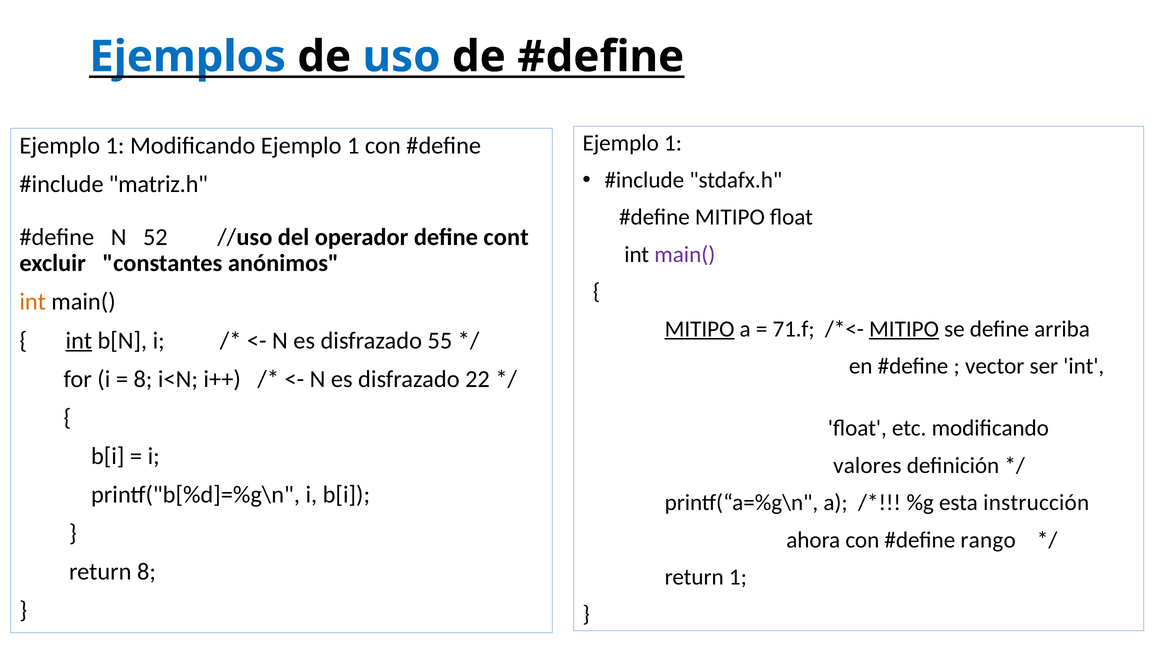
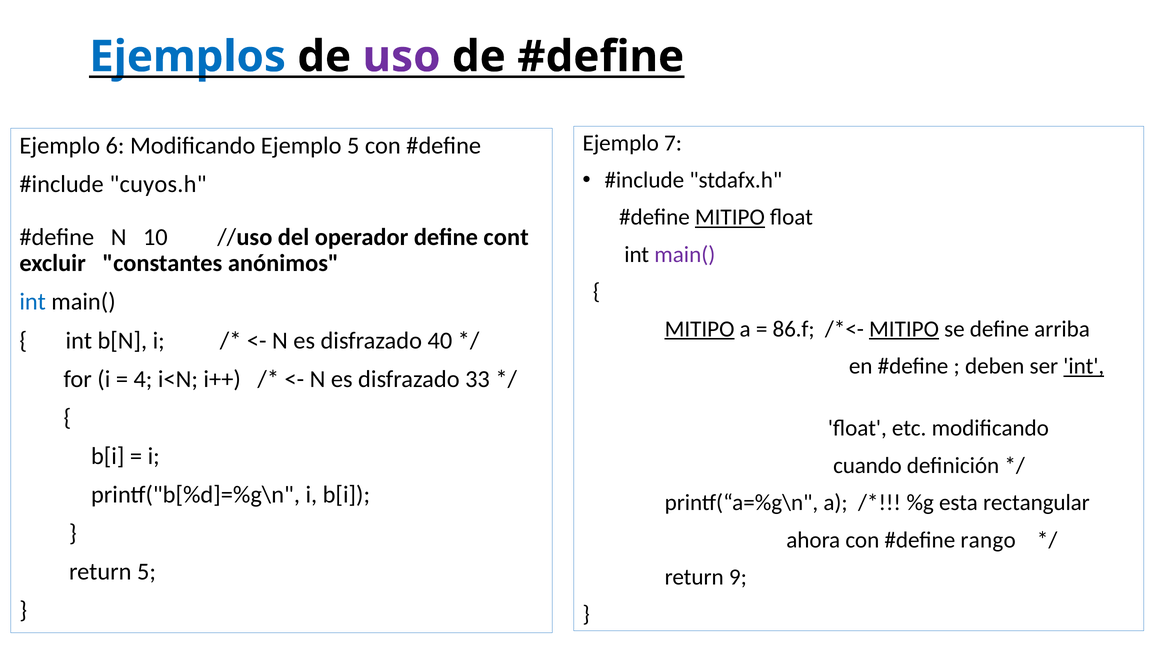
uso colour: blue -> purple
1 at (673, 143): 1 -> 7
1 at (115, 146): 1 -> 6
Modificando Ejemplo 1: 1 -> 5
matriz.h: matriz.h -> cuyos.h
MITIPO at (730, 217) underline: none -> present
52: 52 -> 10
int at (33, 302) colour: orange -> blue
71.f: 71.f -> 86.f
int at (79, 341) underline: present -> none
55: 55 -> 40
vector: vector -> deben
int at (1084, 366) underline: none -> present
8 at (143, 379): 8 -> 4
22: 22 -> 33
valores: valores -> cuando
instrucción: instrucción -> rectangular
return 8: 8 -> 5
return 1: 1 -> 9
